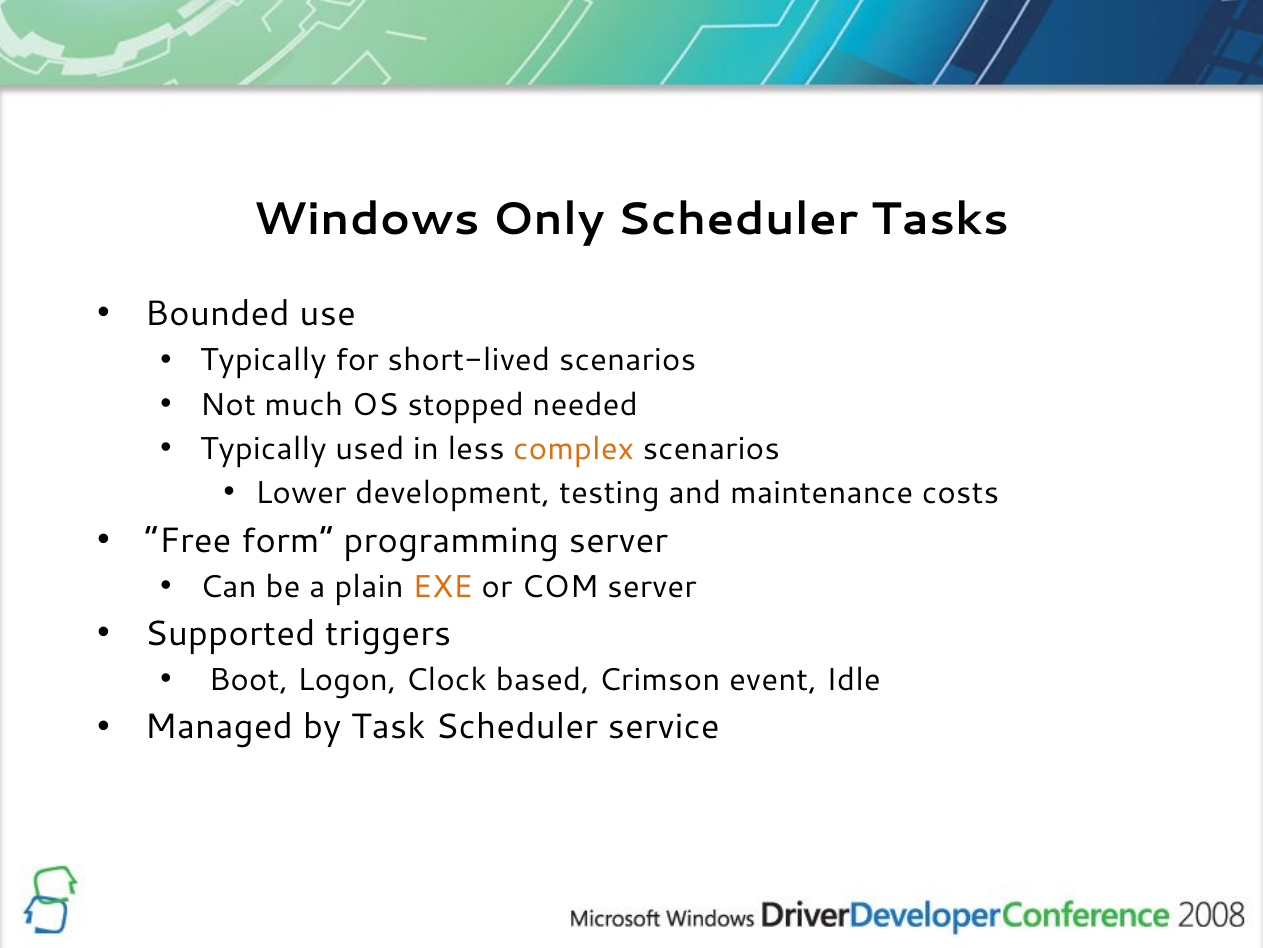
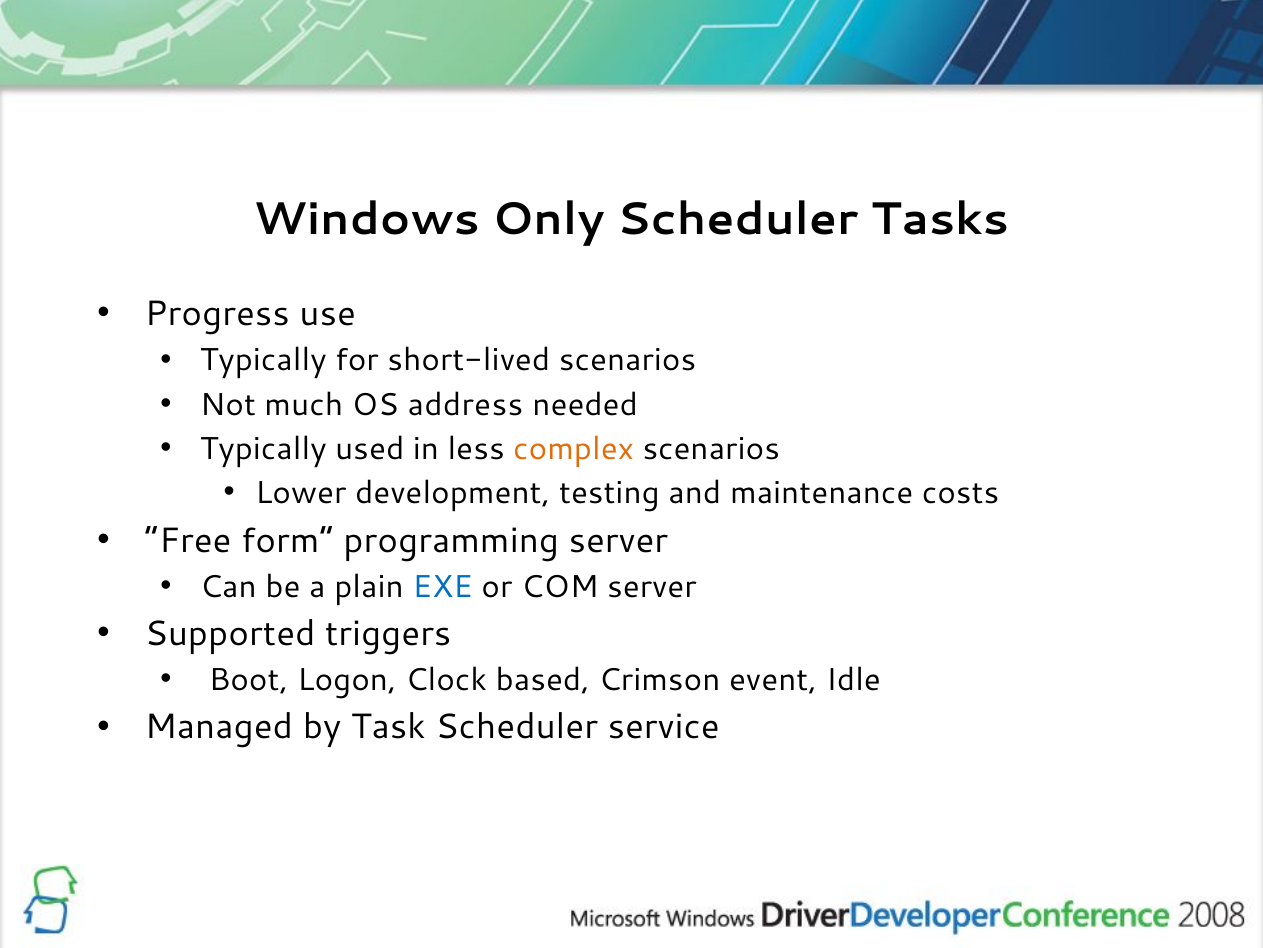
Bounded: Bounded -> Progress
stopped: stopped -> address
EXE colour: orange -> blue
